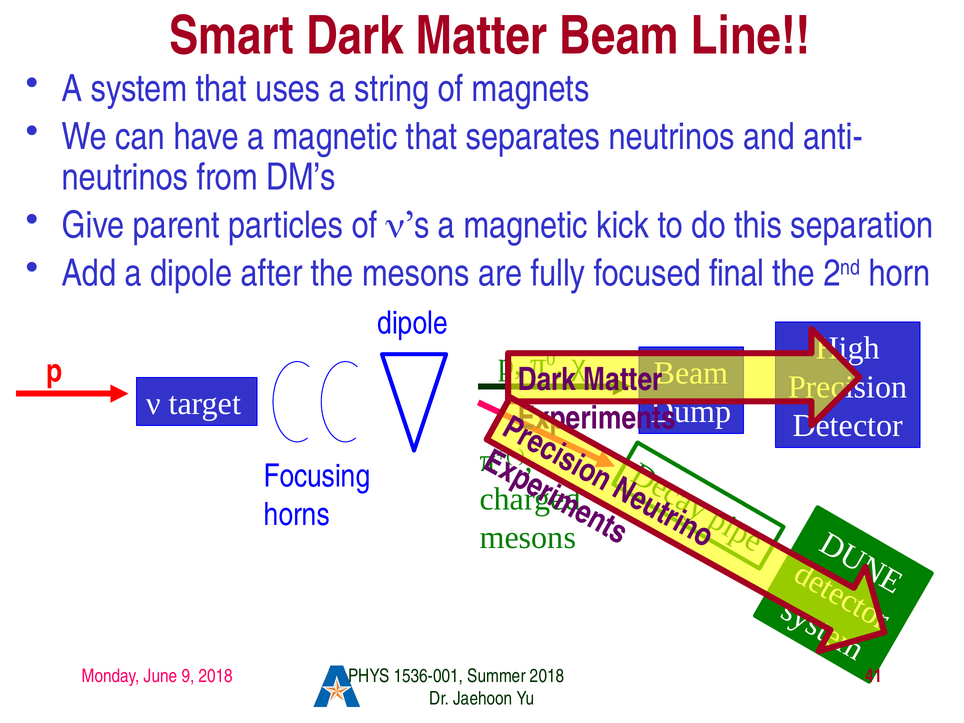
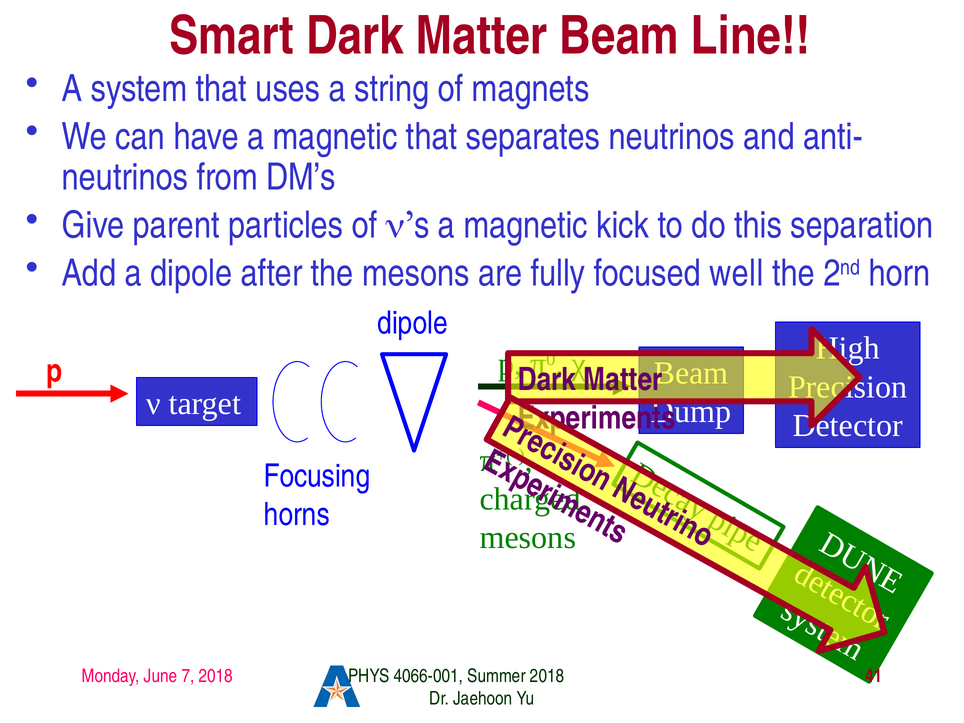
final: final -> well
9: 9 -> 7
1536-001: 1536-001 -> 4066-001
